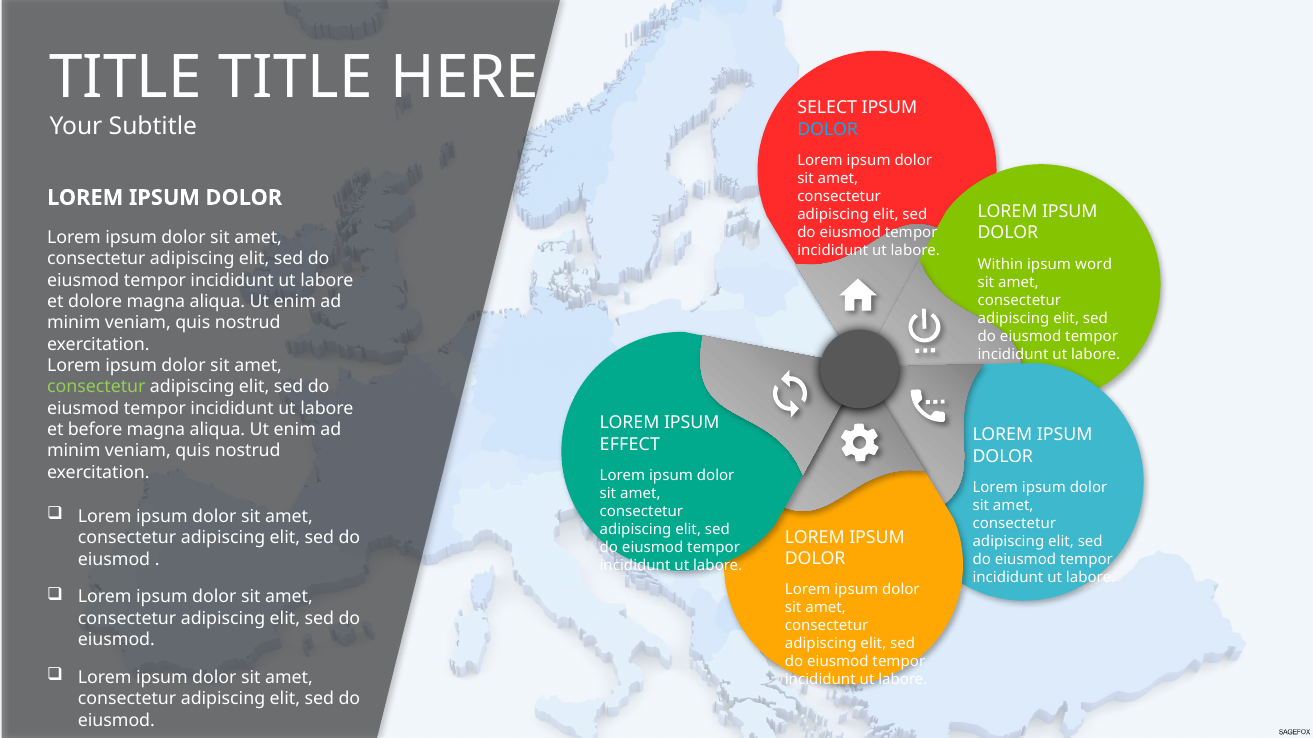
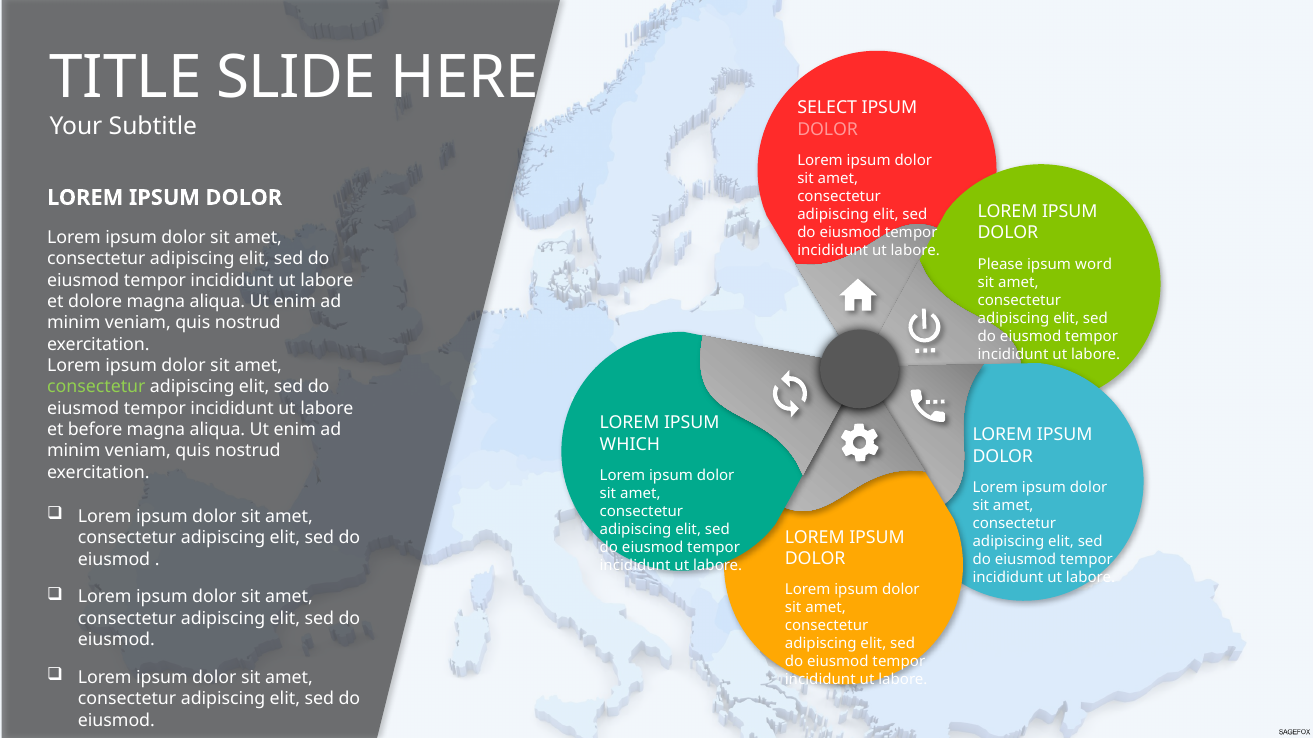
TITLE TITLE: TITLE -> SLIDE
DOLOR at (828, 129) colour: light blue -> pink
Within: Within -> Please
EFFECT: EFFECT -> WHICH
